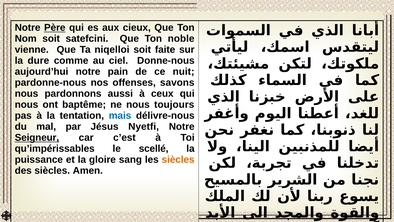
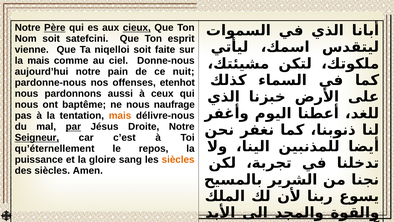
cieux underline: none -> present
noble: noble -> esprit
la dure: dure -> mais
savons: savons -> etenhot
toujours: toujours -> naufrage
mais at (120, 115) colour: blue -> orange
par underline: none -> present
Nyetfi: Nyetfi -> Droite
qu’impérissables: qu’impérissables -> qu’éternellement
scellé: scellé -> repos
